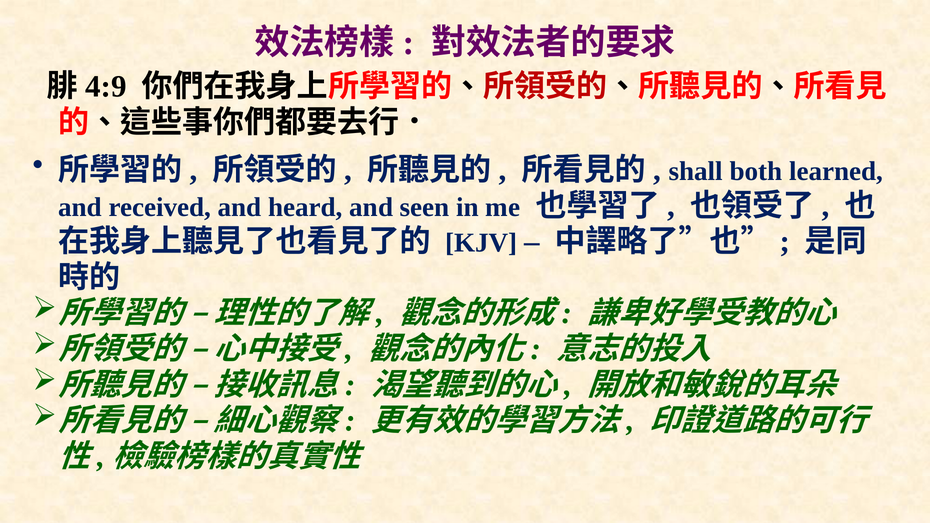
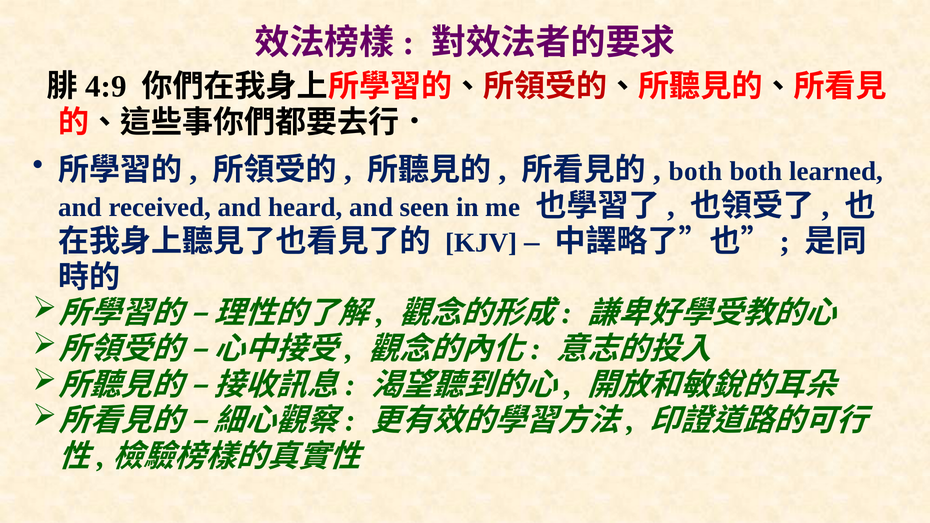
shall at (696, 171): shall -> both
